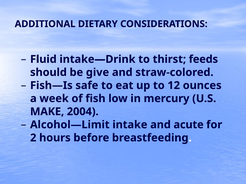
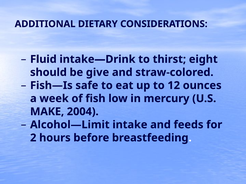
feeds: feeds -> eight
acute: acute -> feeds
